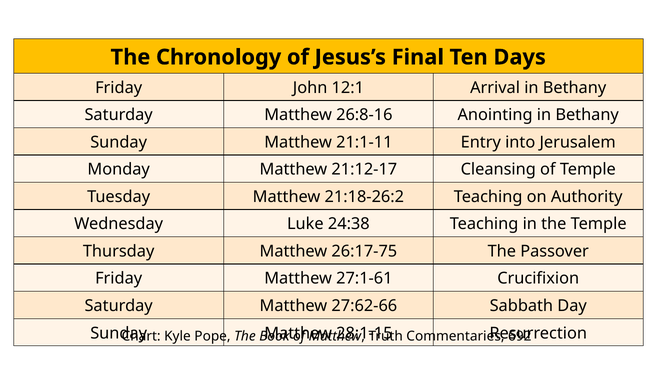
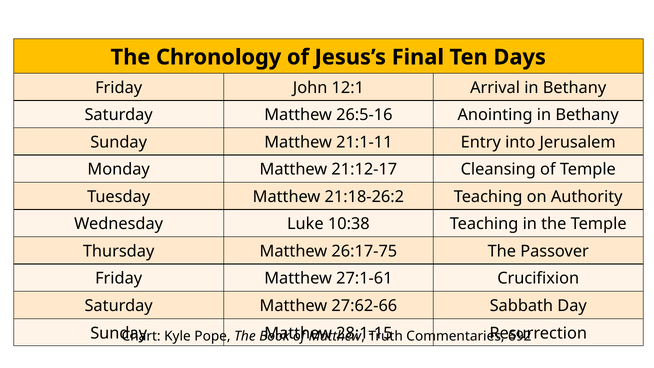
26:8-16: 26:8-16 -> 26:5-16
24:38: 24:38 -> 10:38
